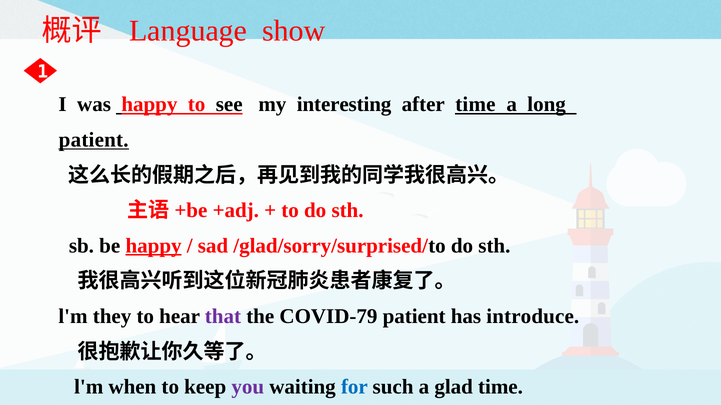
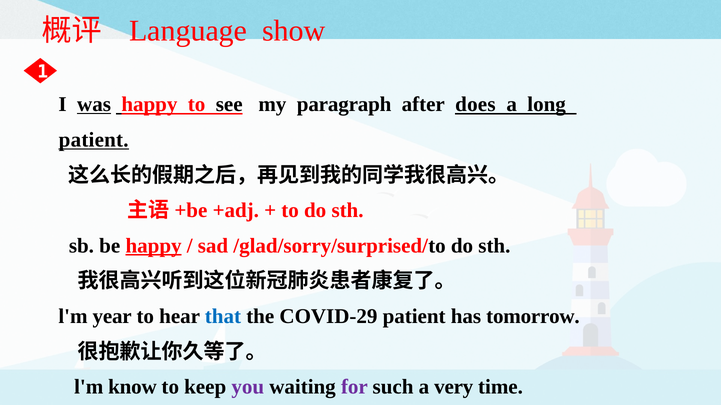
was underline: none -> present
interesting: interesting -> paragraph
after time: time -> does
they: they -> year
that colour: purple -> blue
COVID-79: COVID-79 -> COVID-29
introduce: introduce -> tomorrow
when: when -> know
for colour: blue -> purple
glad: glad -> very
